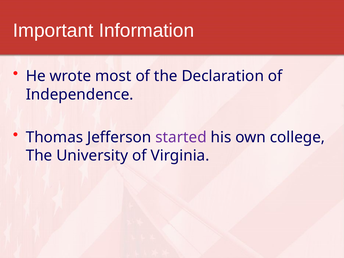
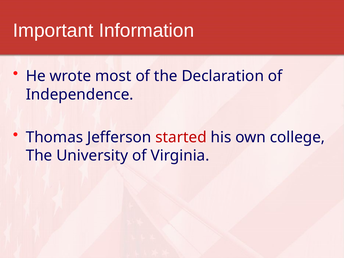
started colour: purple -> red
